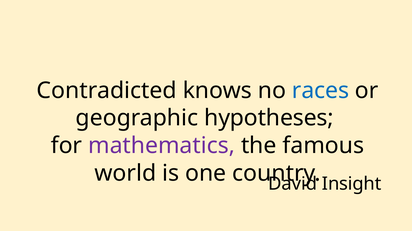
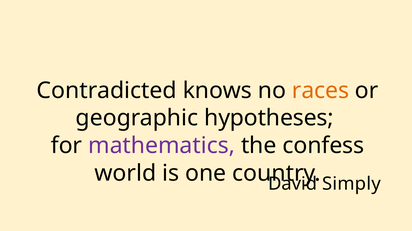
races colour: blue -> orange
famous: famous -> confess
Insight: Insight -> Simply
